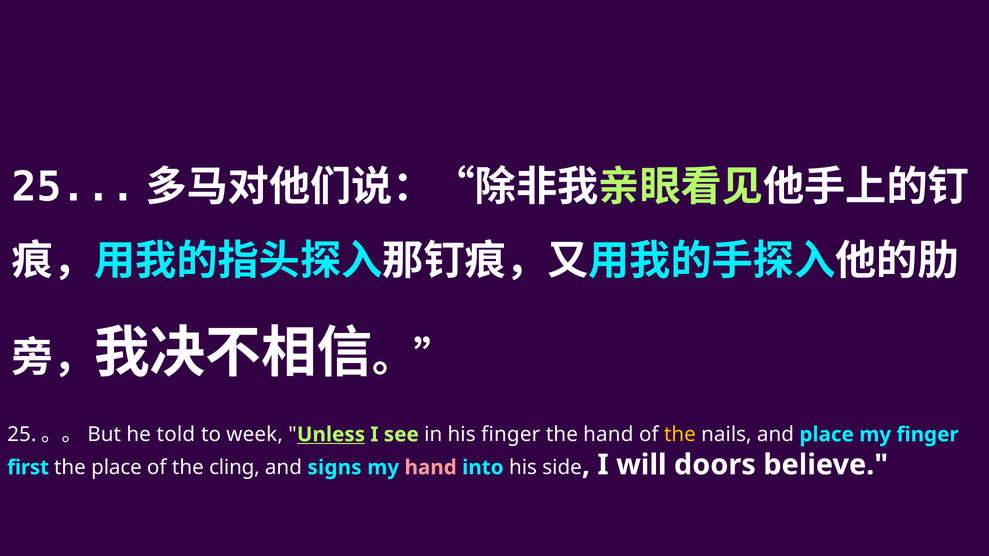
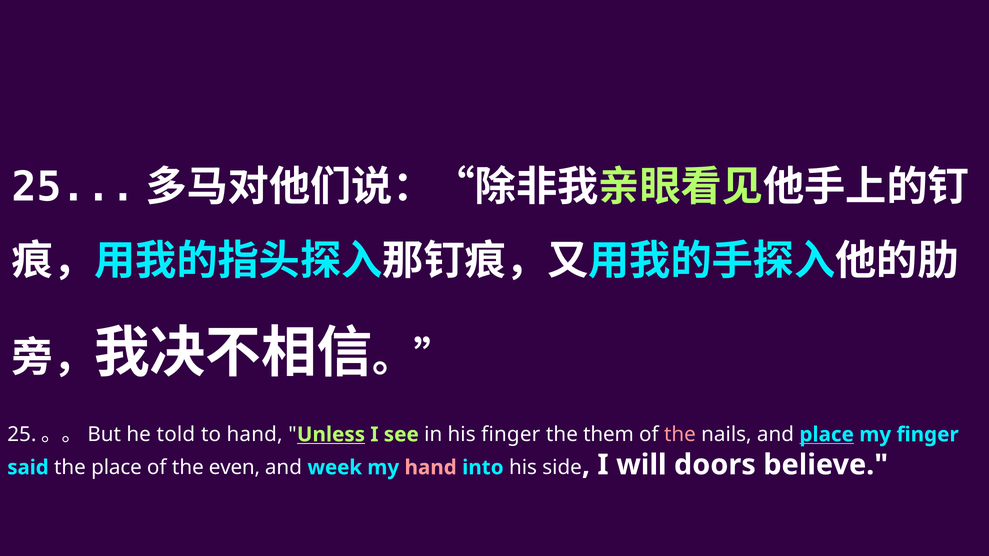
to week: week -> hand
the hand: hand -> them
the at (680, 435) colour: yellow -> pink
place at (827, 435) underline: none -> present
first: first -> said
cling: cling -> even
signs: signs -> week
